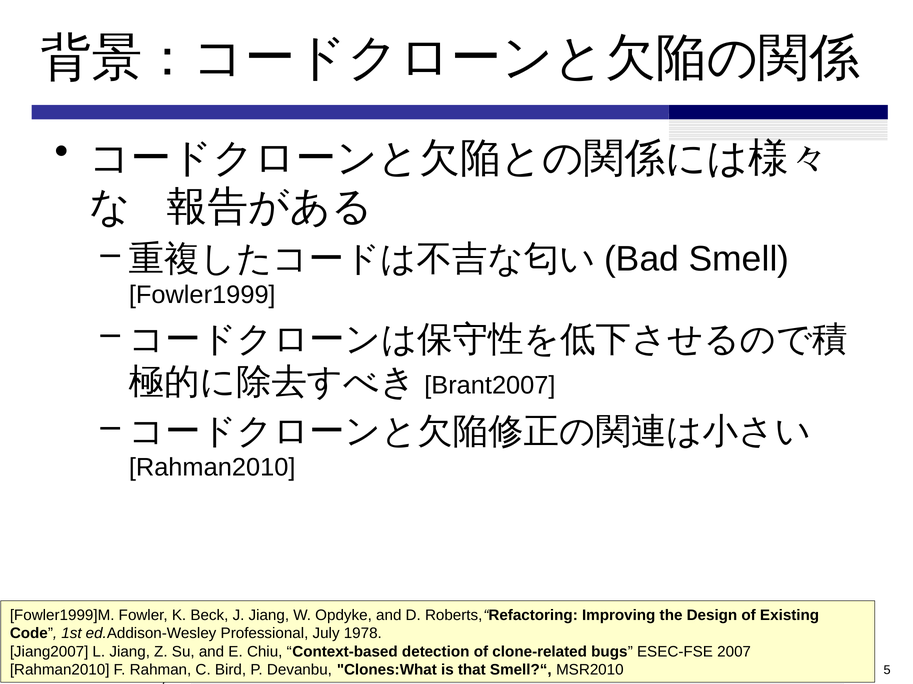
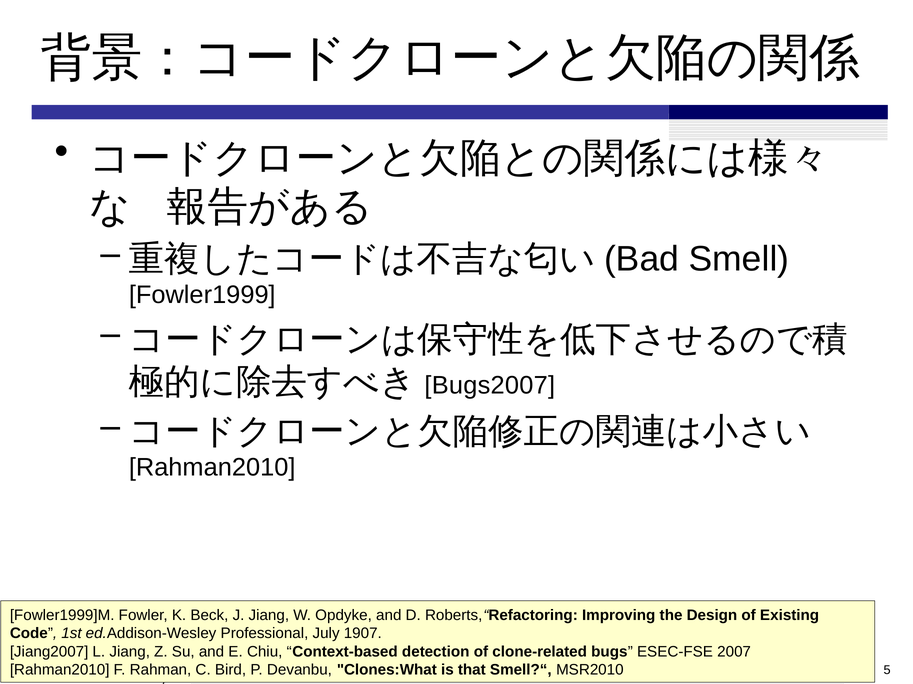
Brant2007: Brant2007 -> Bugs2007
1978: 1978 -> 1907
